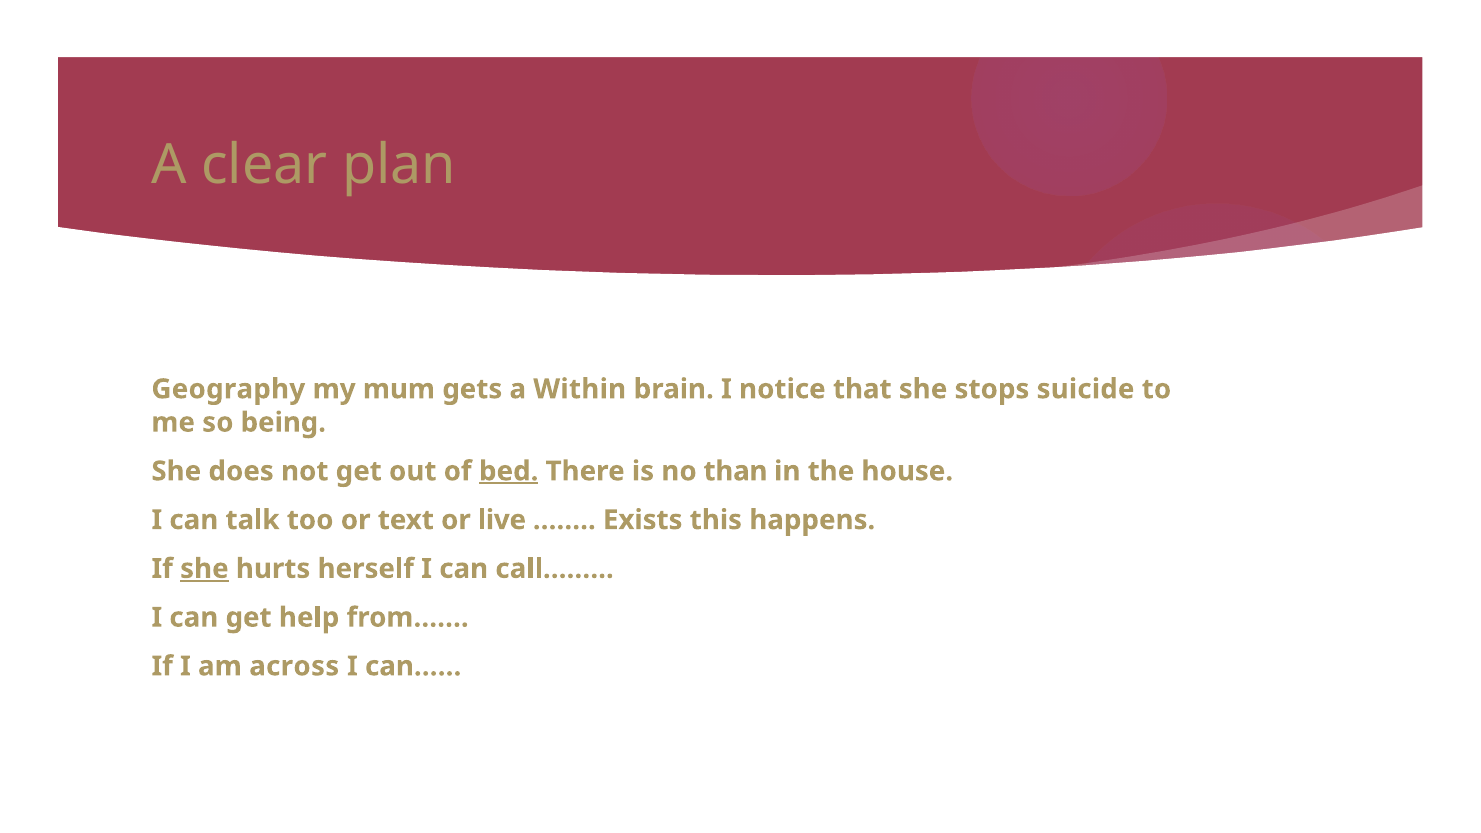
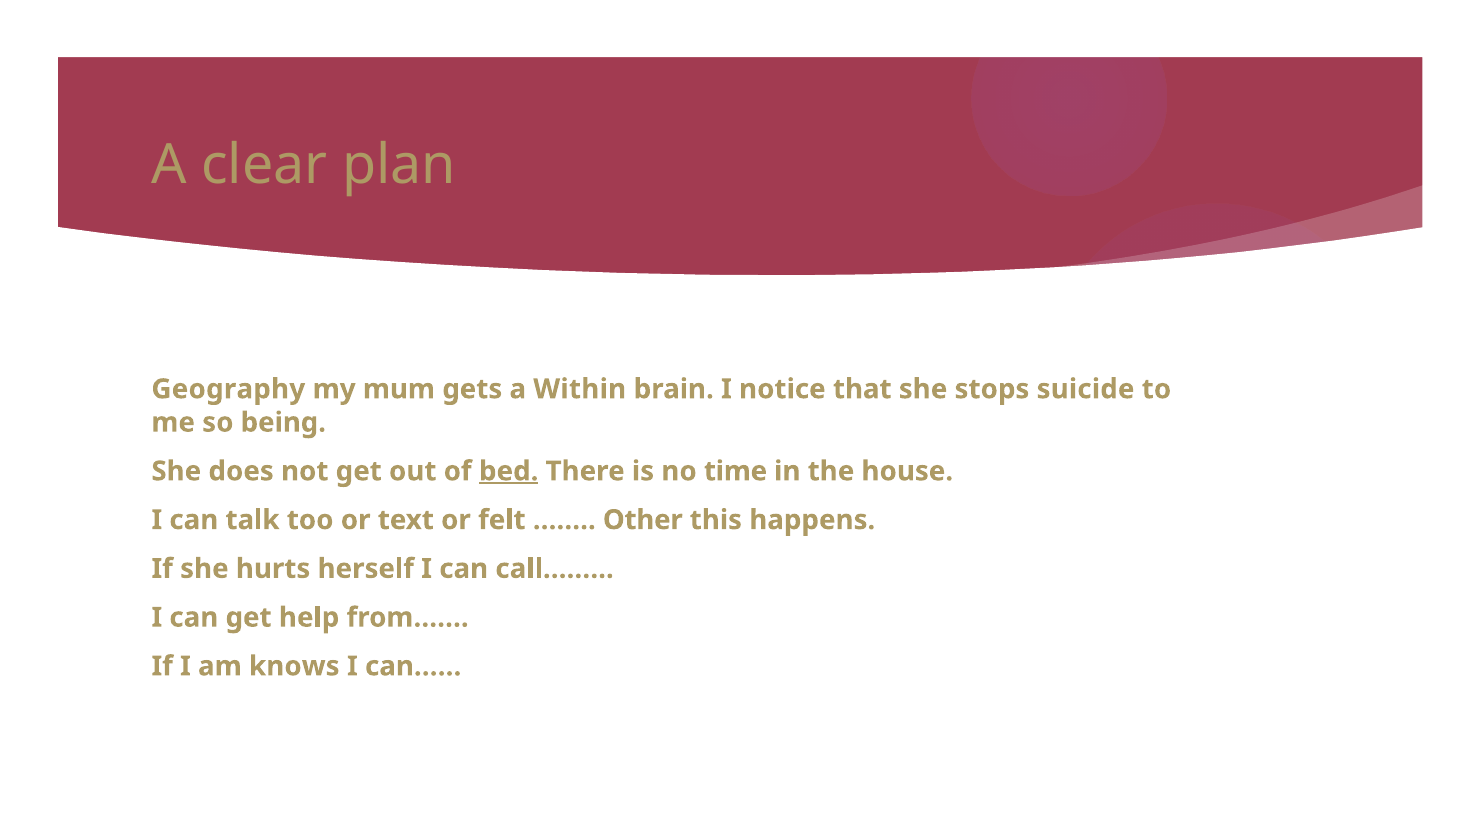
than: than -> time
live: live -> felt
Exists: Exists -> Other
she at (204, 569) underline: present -> none
across: across -> knows
